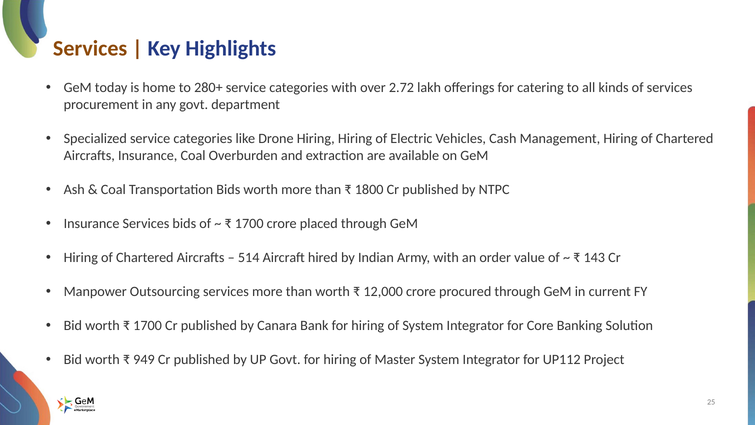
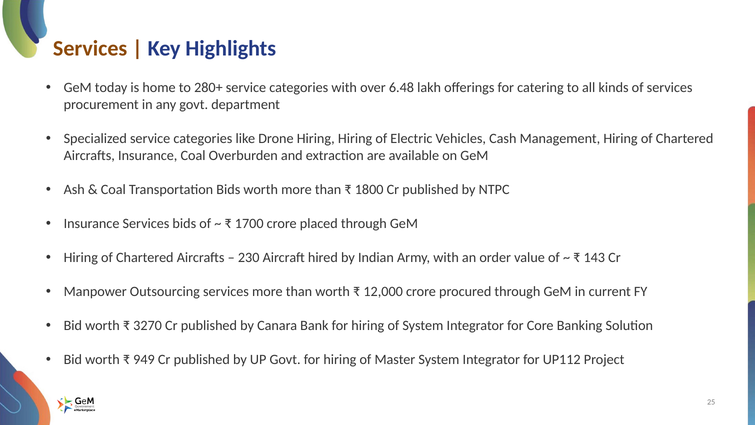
2.72: 2.72 -> 6.48
514: 514 -> 230
1700 at (148, 326): 1700 -> 3270
